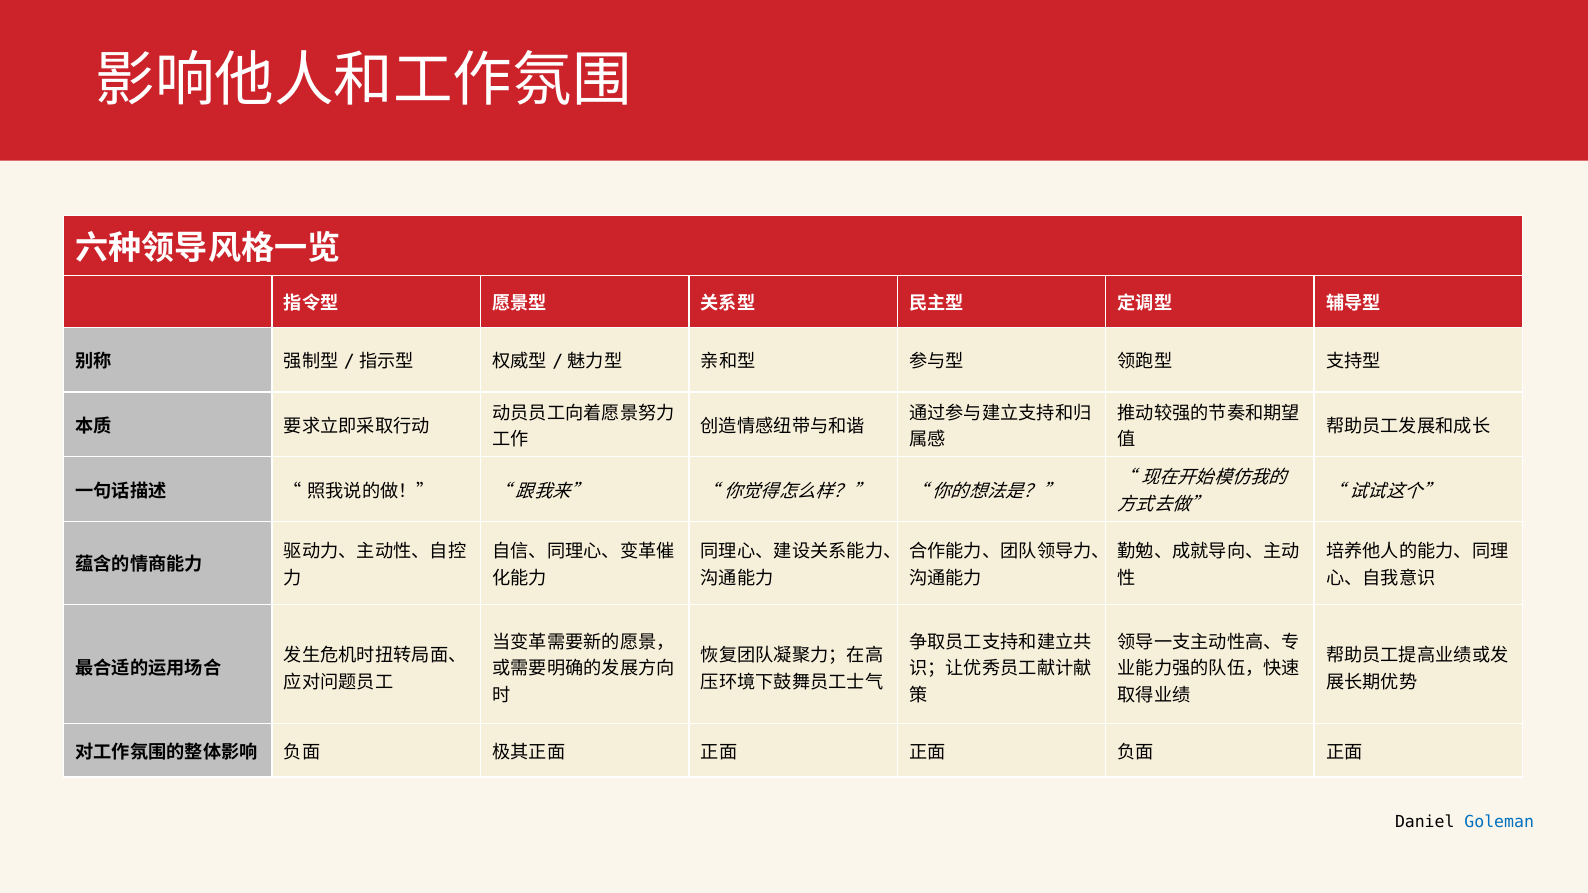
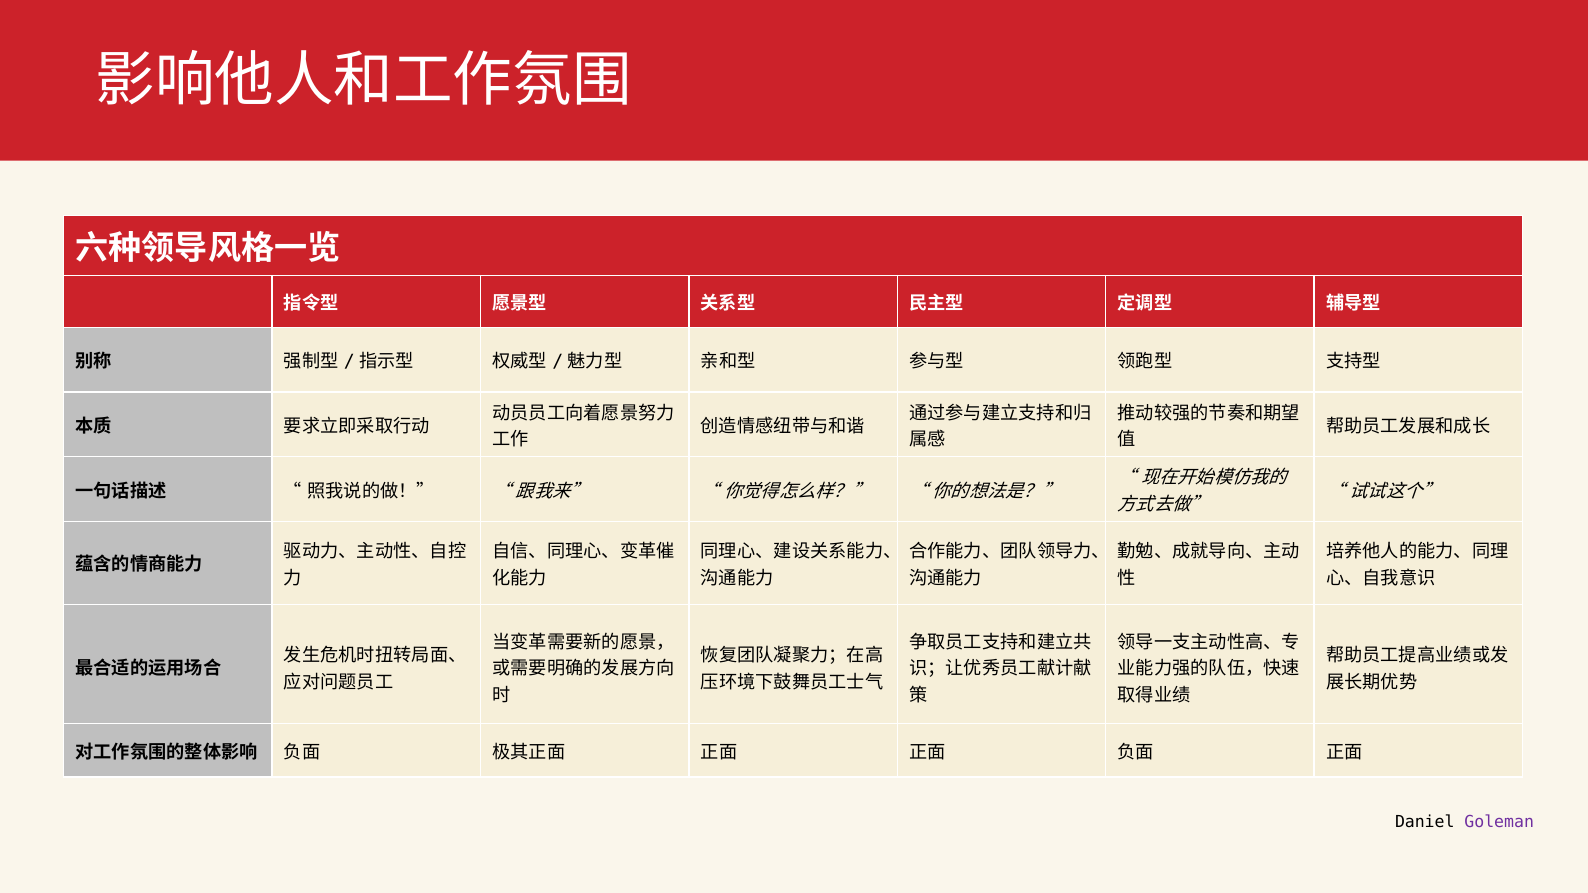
Goleman colour: blue -> purple
